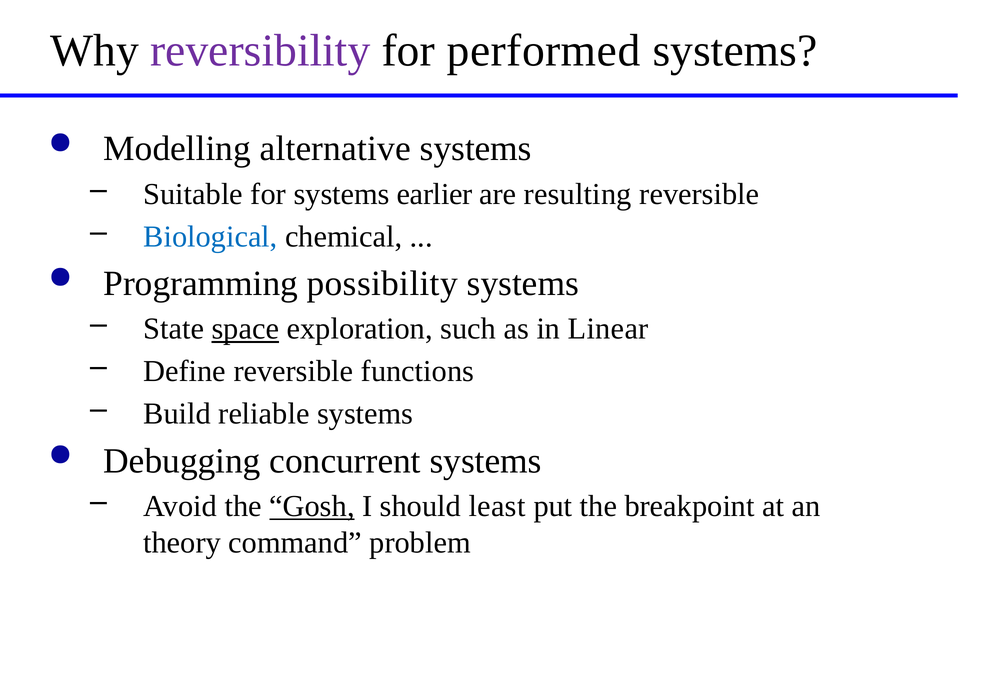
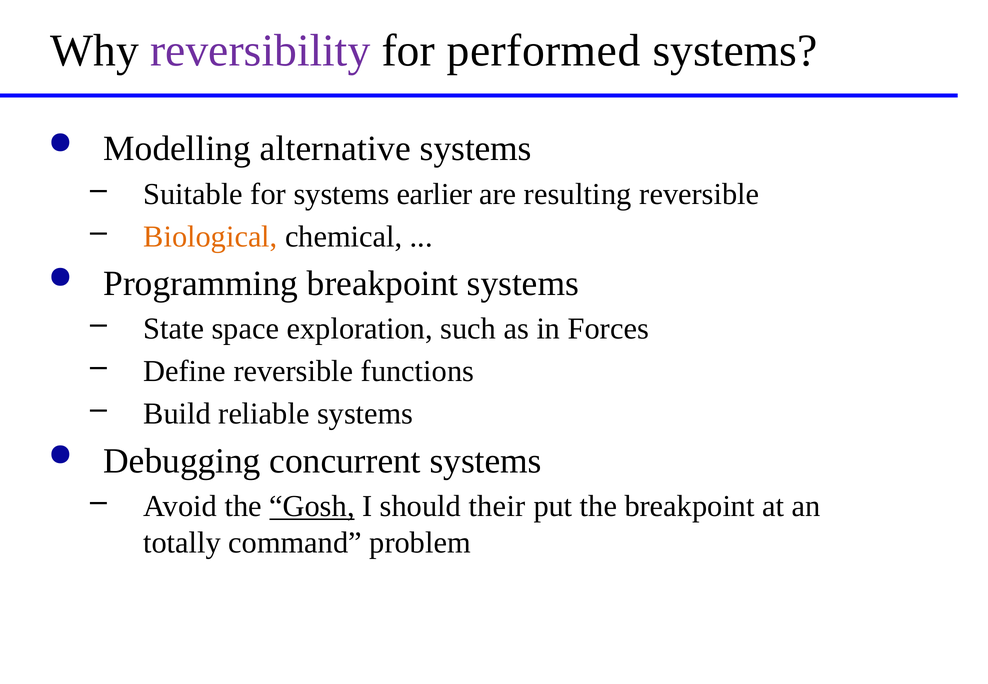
Biological colour: blue -> orange
Programming possibility: possibility -> breakpoint
space underline: present -> none
Linear: Linear -> Forces
least: least -> their
theory: theory -> totally
